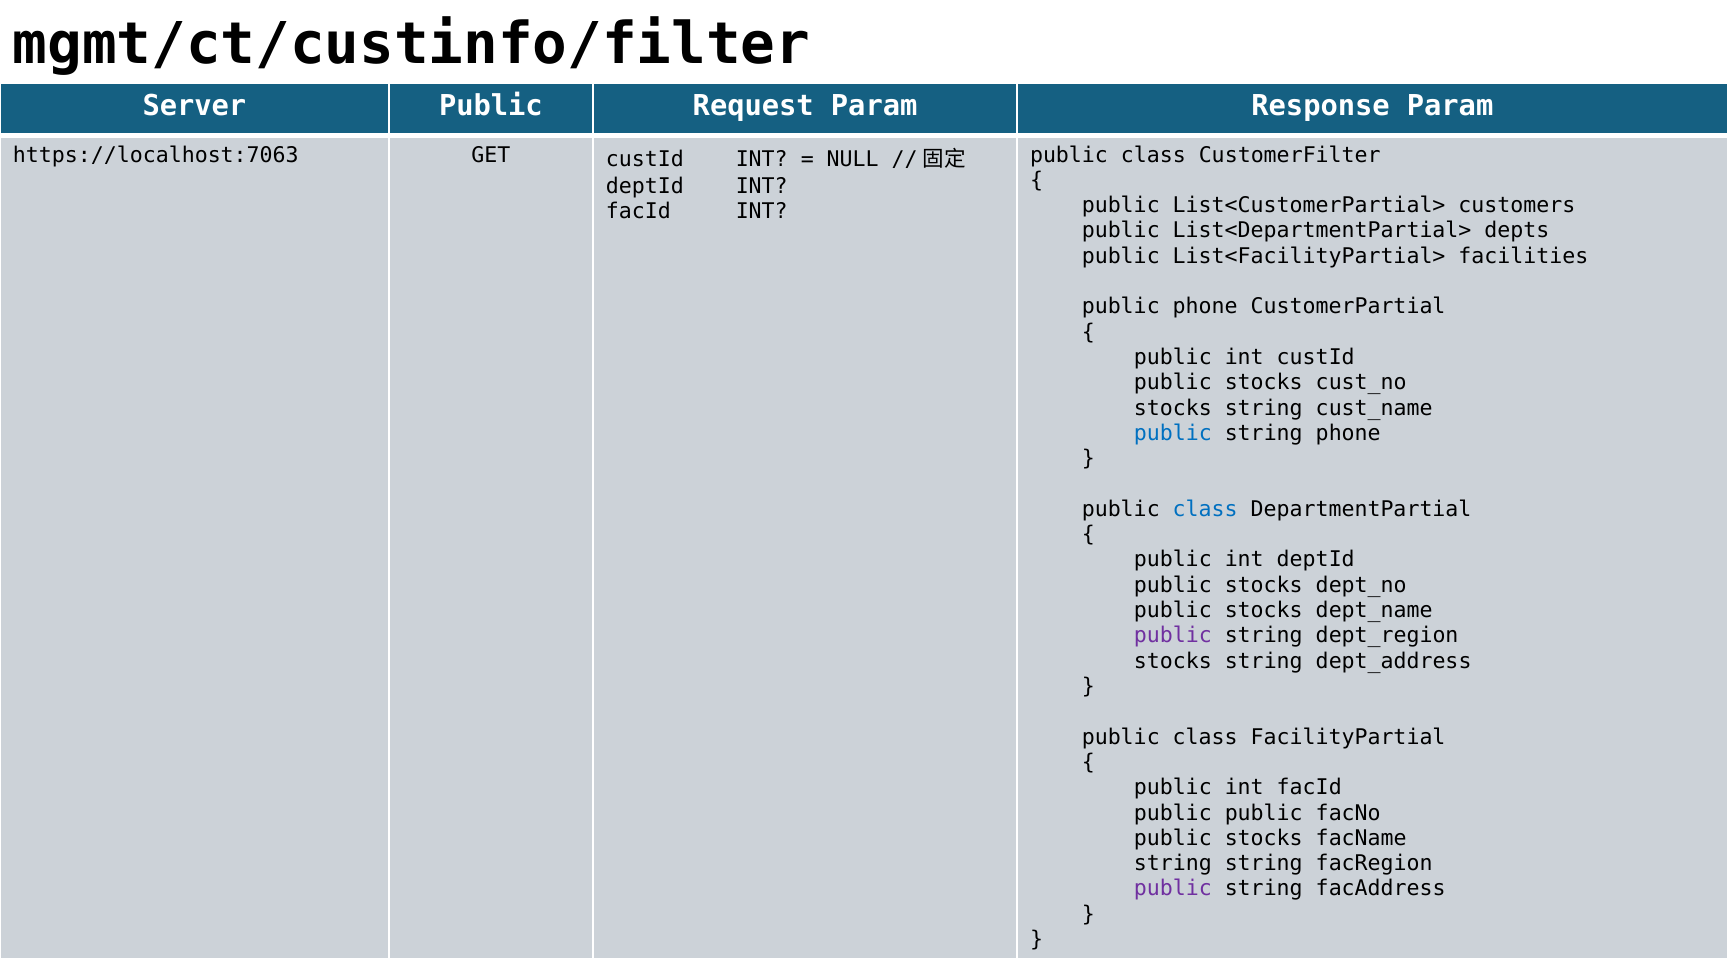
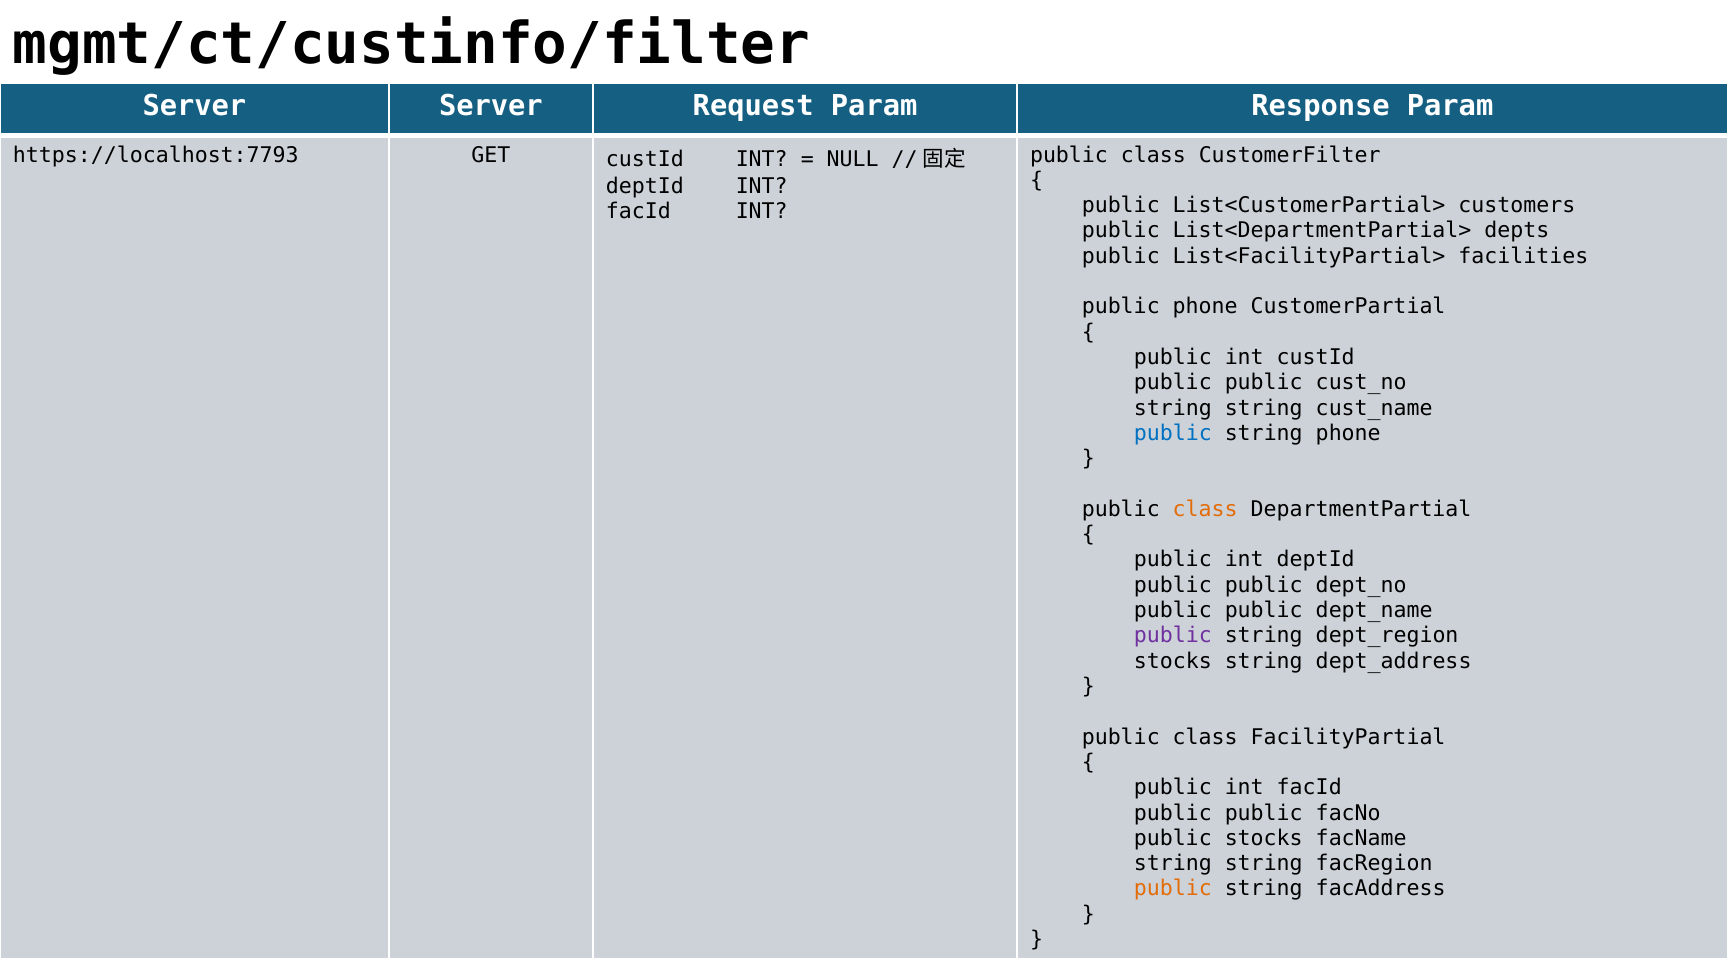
Server Public: Public -> Server
https://localhost:7063: https://localhost:7063 -> https://localhost:7793
stocks at (1264, 383): stocks -> public
stocks at (1173, 408): stocks -> string
class at (1205, 509) colour: blue -> orange
stocks at (1264, 585): stocks -> public
stocks at (1264, 610): stocks -> public
public at (1173, 889) colour: purple -> orange
